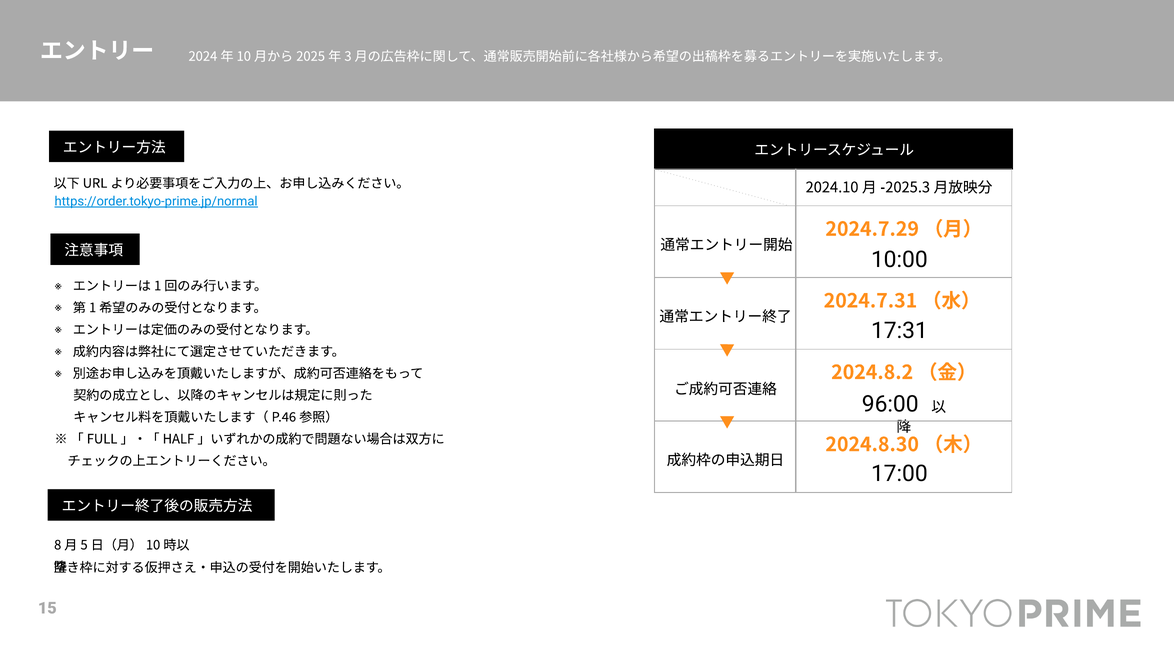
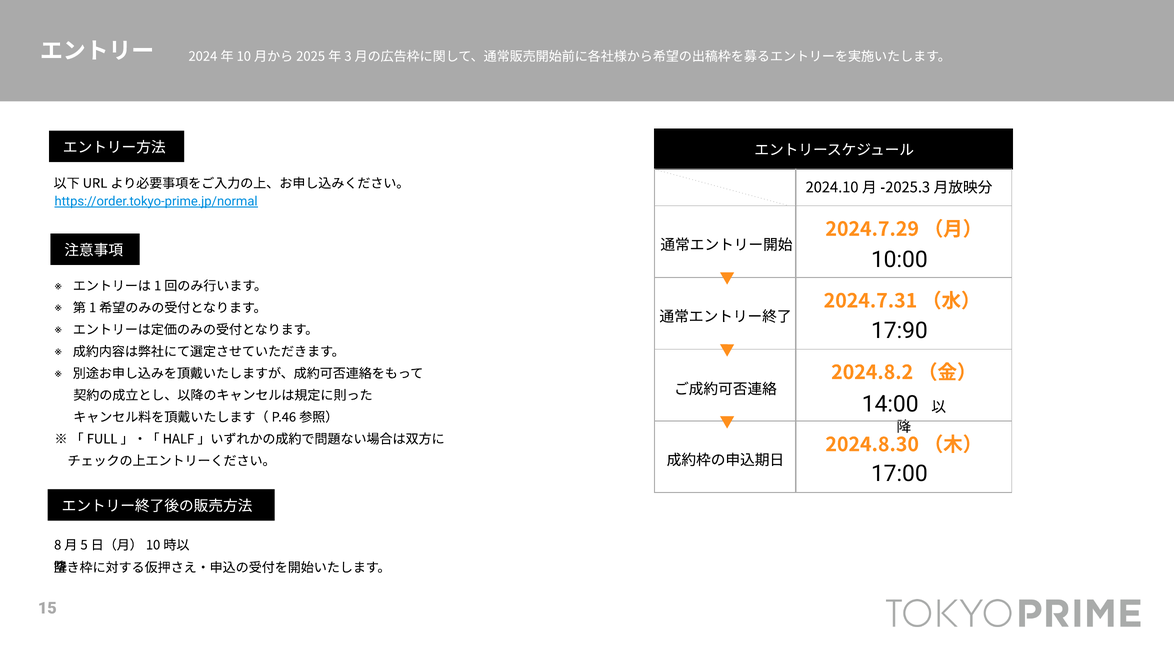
17:31: 17:31 -> 17:90
96:00: 96:00 -> 14:00
